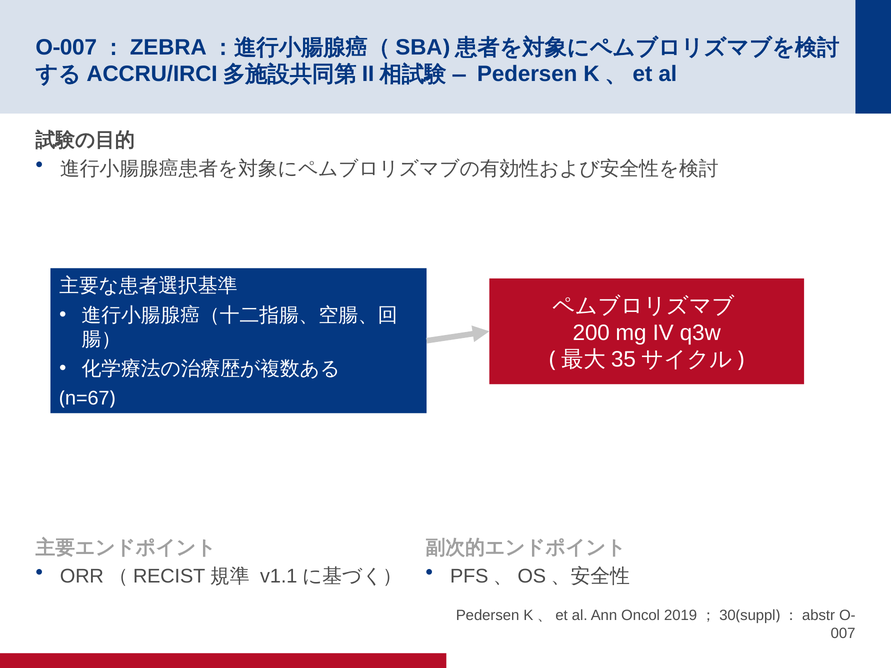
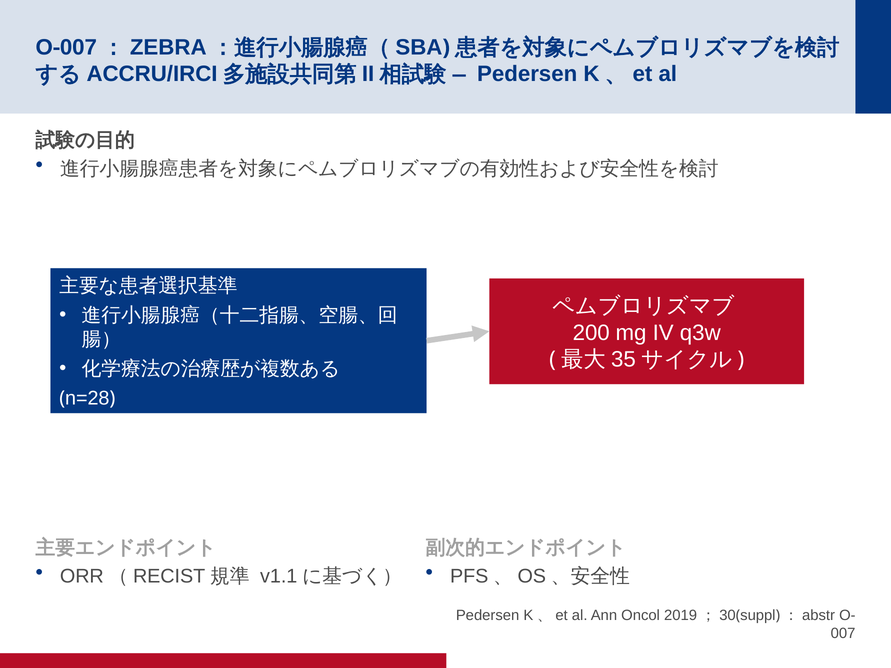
n=67: n=67 -> n=28
